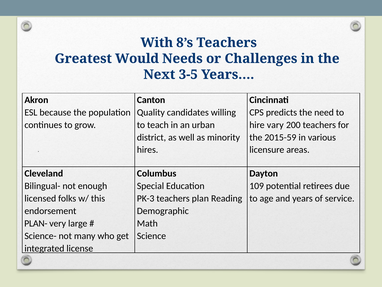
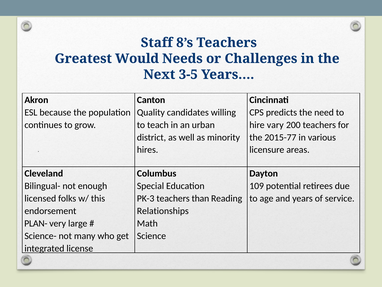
With: With -> Staff
2015-59: 2015-59 -> 2015-77
plan: plan -> than
Demographic: Demographic -> Relationships
